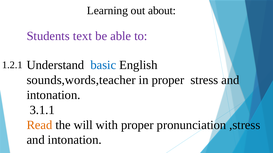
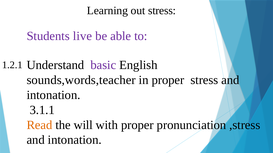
out about: about -> stress
text: text -> live
basic colour: blue -> purple
